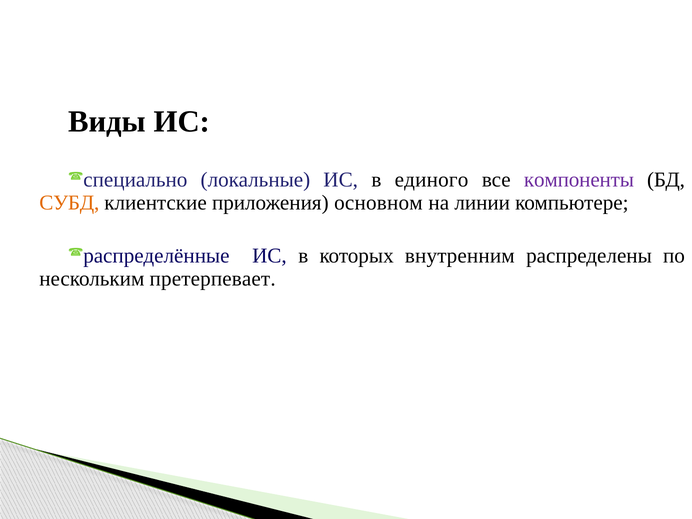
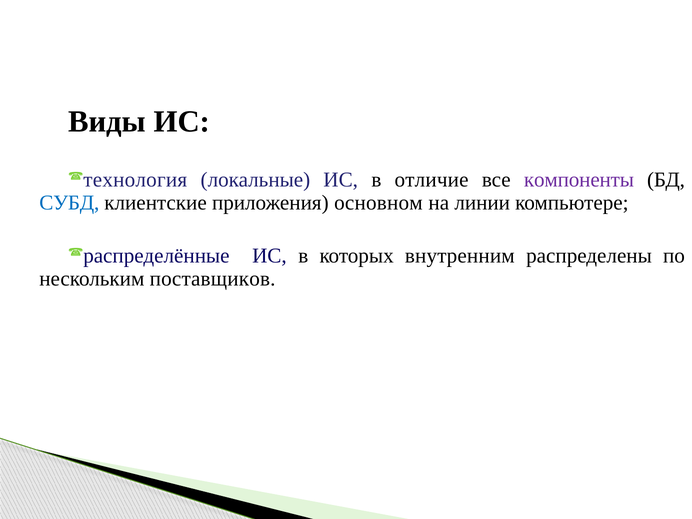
специально: специально -> технология
единого: единого -> отличие
СУБД colour: orange -> blue
претерпевает: претерпевает -> поставщиков
